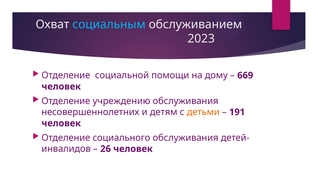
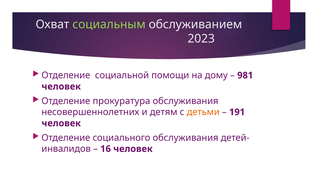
социальным colour: light blue -> light green
669: 669 -> 981
учреждению: учреждению -> прокуратура
26: 26 -> 16
